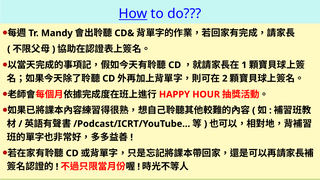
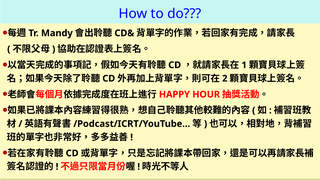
How underline: present -> none
